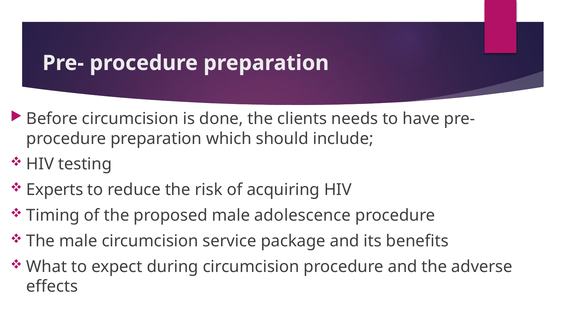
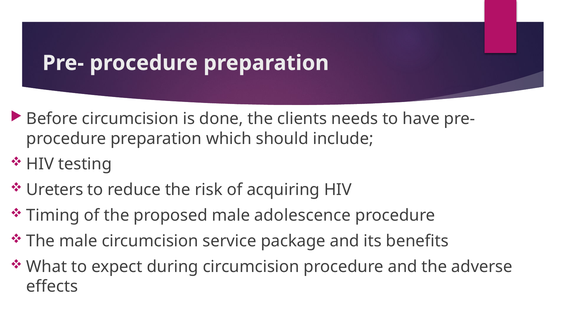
Experts: Experts -> Ureters
